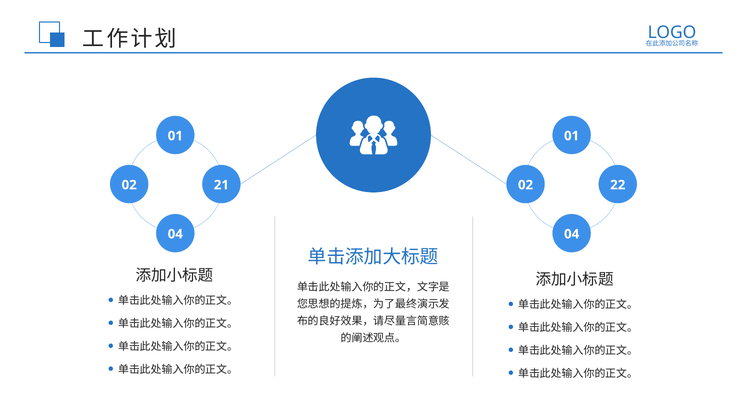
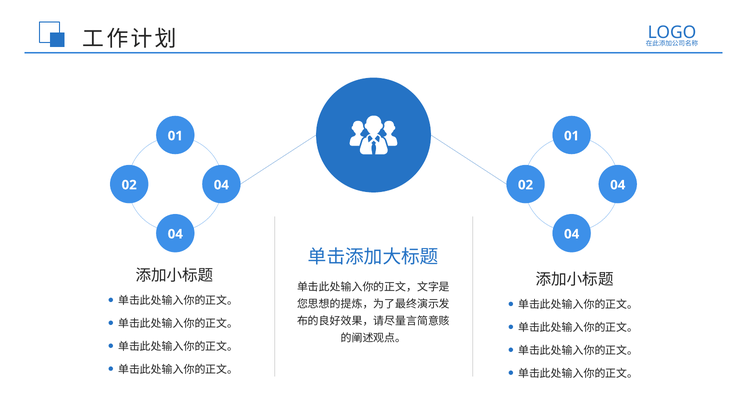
21 at (221, 185): 21 -> 04
22 at (618, 185): 22 -> 04
